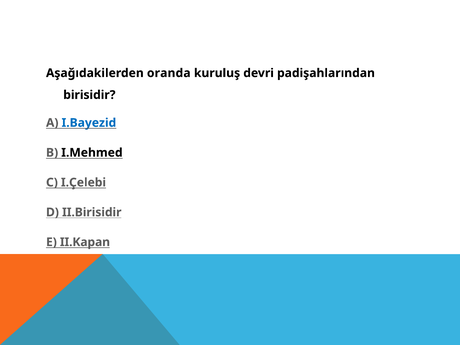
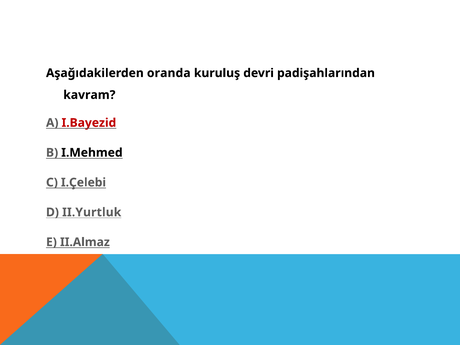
birisidir: birisidir -> kavram
I.Bayezid colour: blue -> red
II.Birisidir: II.Birisidir -> II.Yurtluk
II.Kapan: II.Kapan -> II.Almaz
